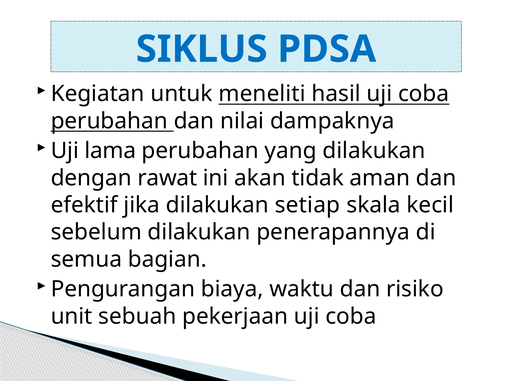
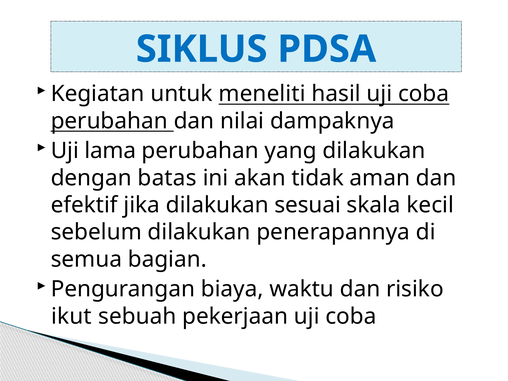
rawat: rawat -> batas
setiap: setiap -> sesuai
unit: unit -> ikut
